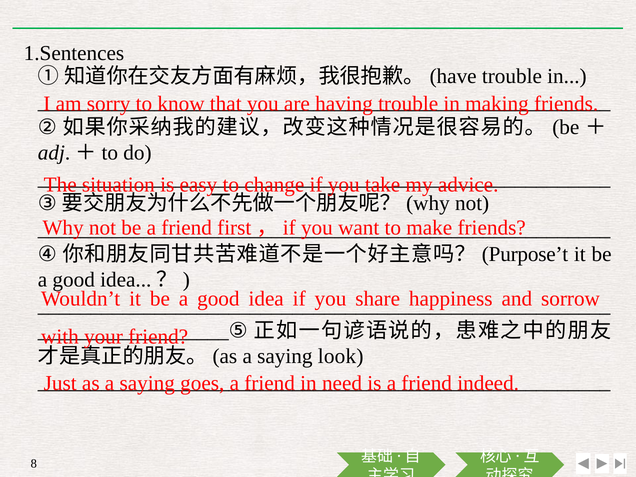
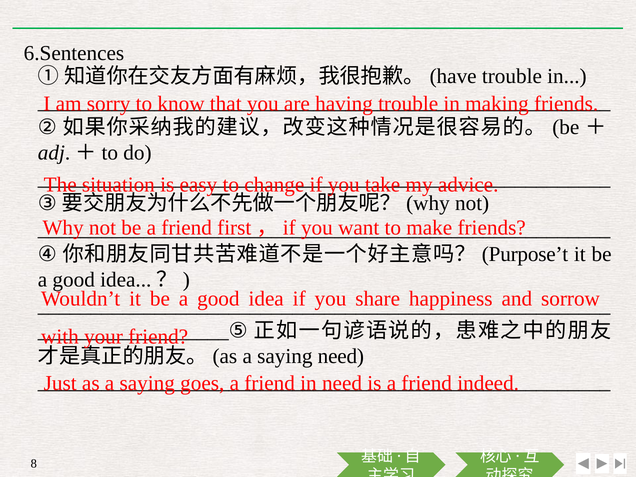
1.Sentences: 1.Sentences -> 6.Sentences
saying look: look -> need
